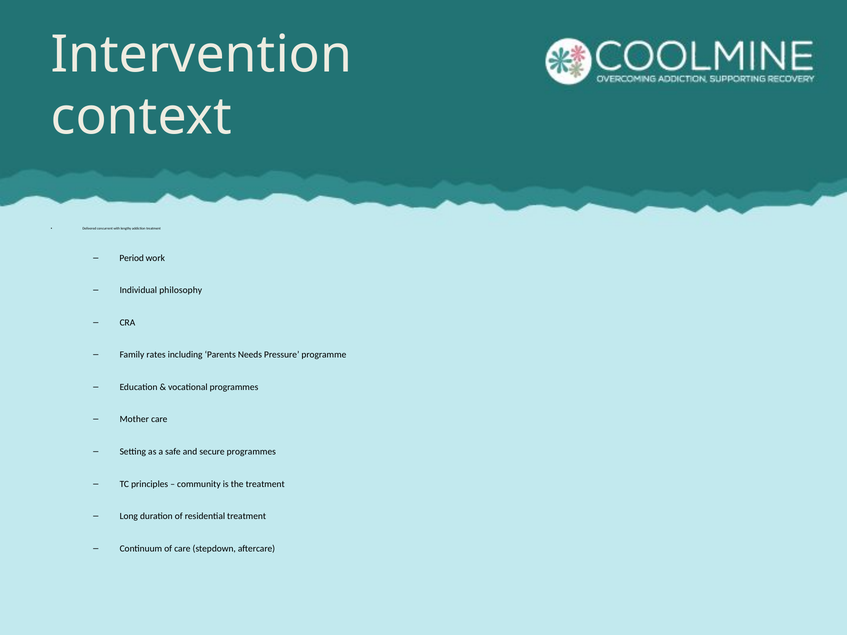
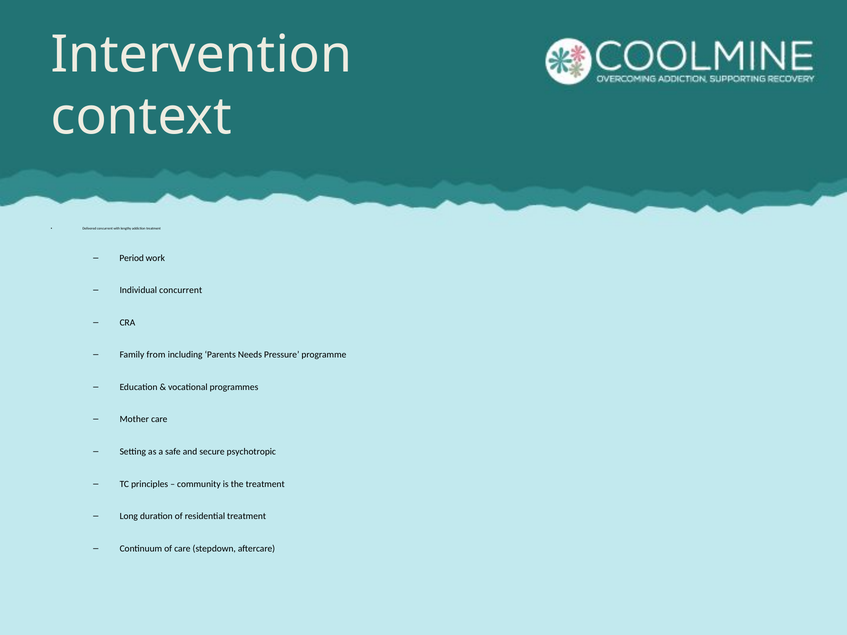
Individual philosophy: philosophy -> concurrent
rates: rates -> from
secure programmes: programmes -> psychotropic
